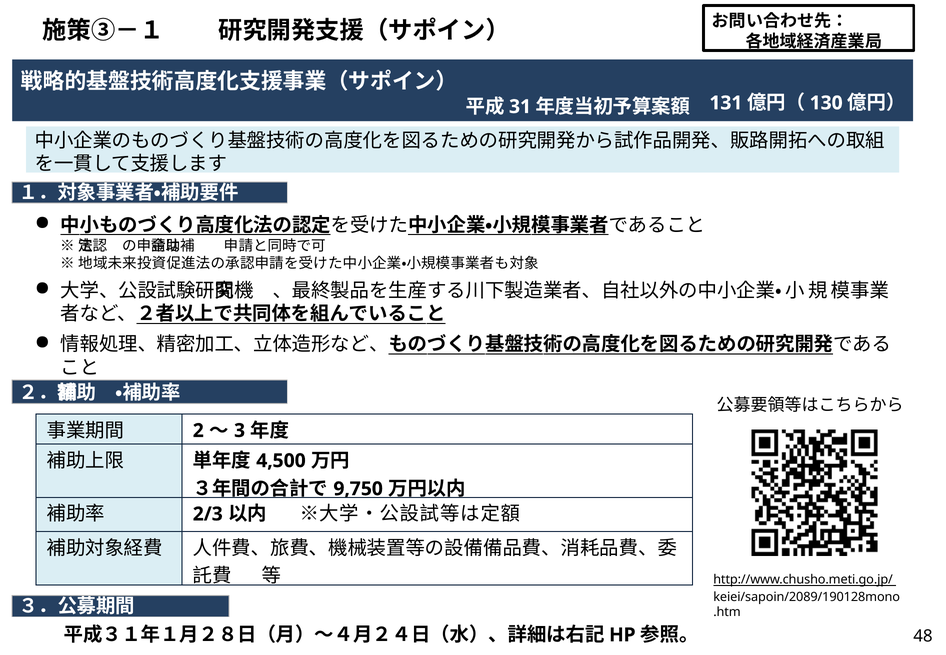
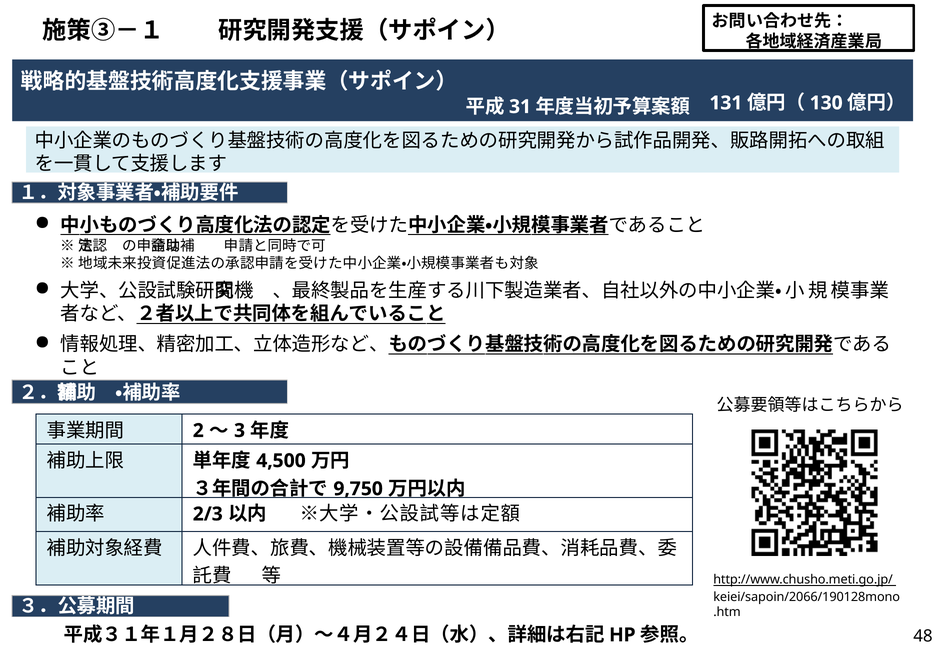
keiei/sapoin/2089/190128mono: keiei/sapoin/2089/190128mono -> keiei/sapoin/2066/190128mono
